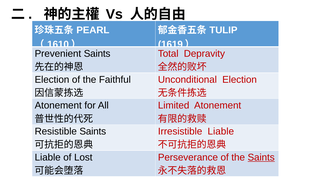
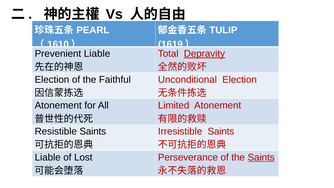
Prevenient Saints: Saints -> Liable
Depravity underline: none -> present
Irresistible Liable: Liable -> Saints
